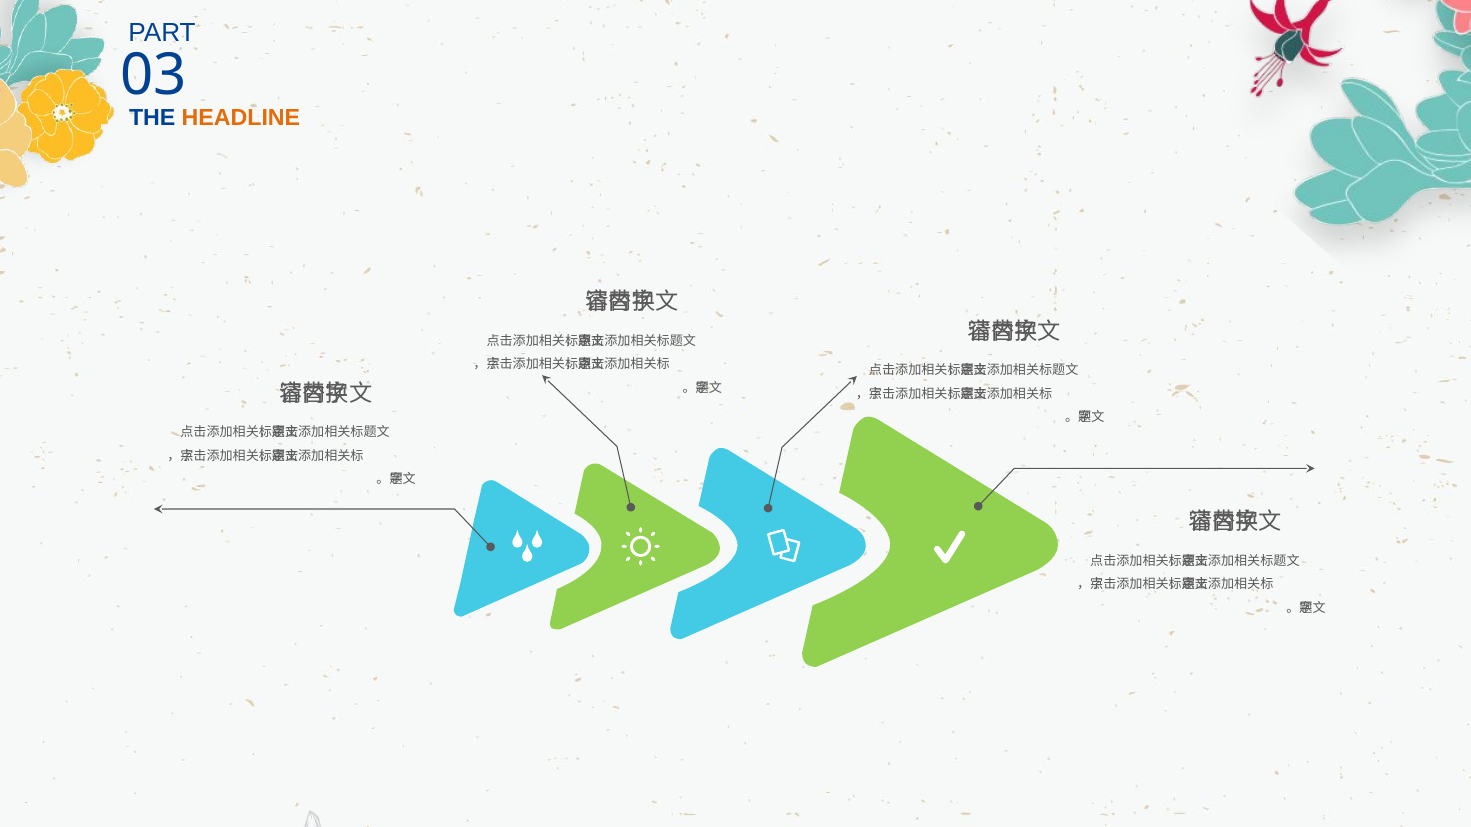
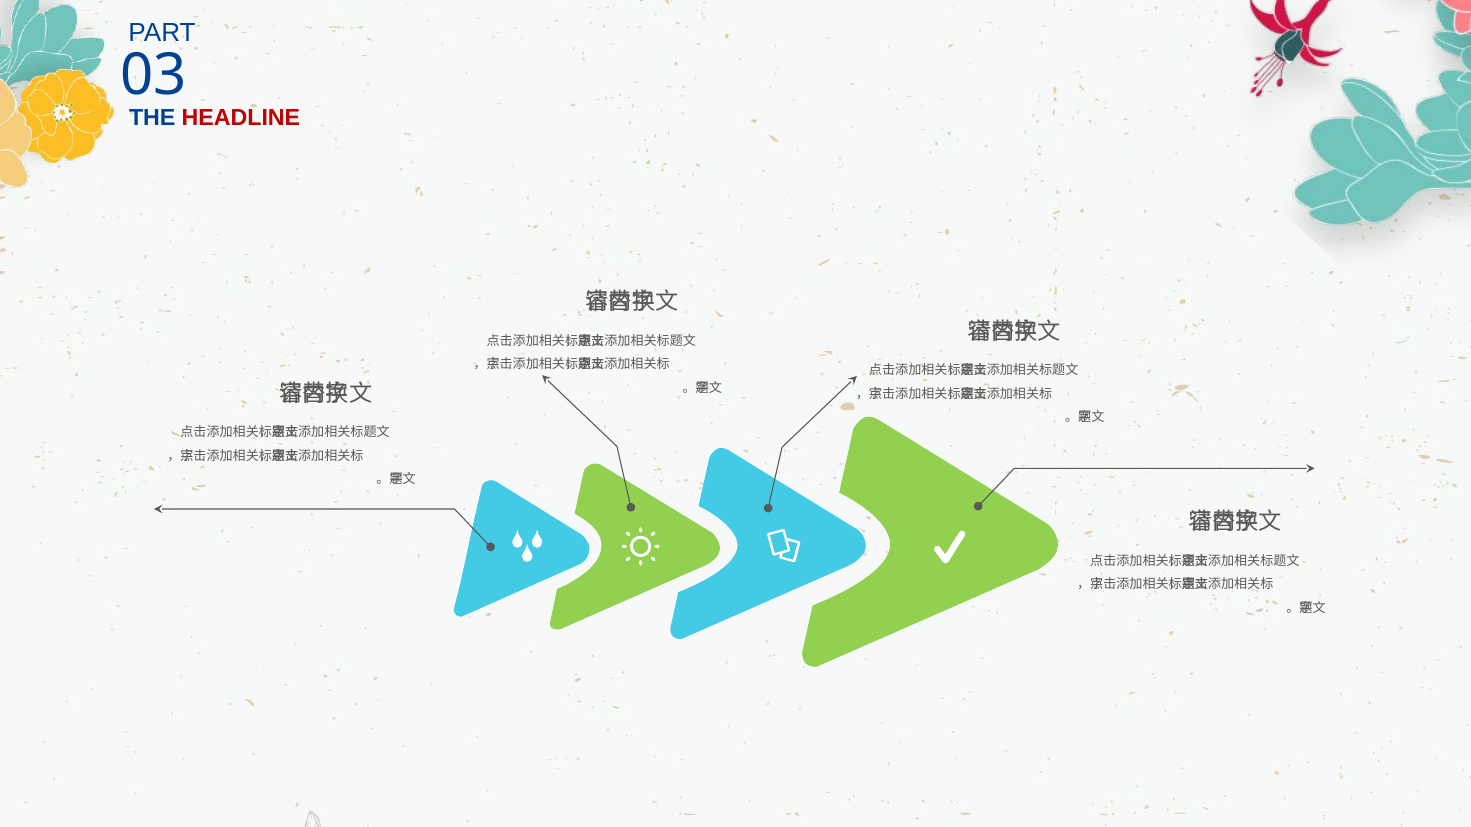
HEADLINE colour: orange -> red
